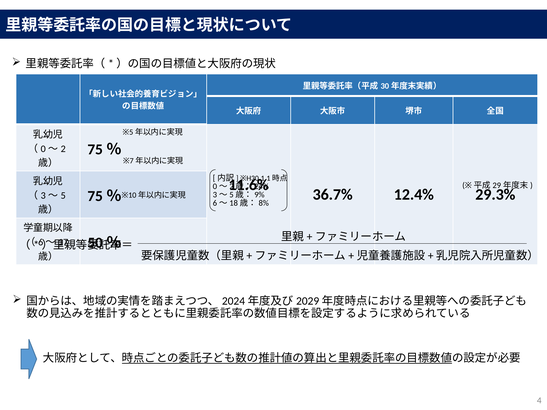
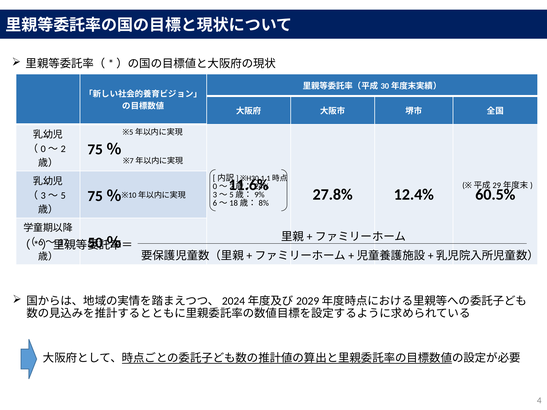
36.7%: 36.7% -> 27.8%
29.3%: 29.3% -> 60.5%
